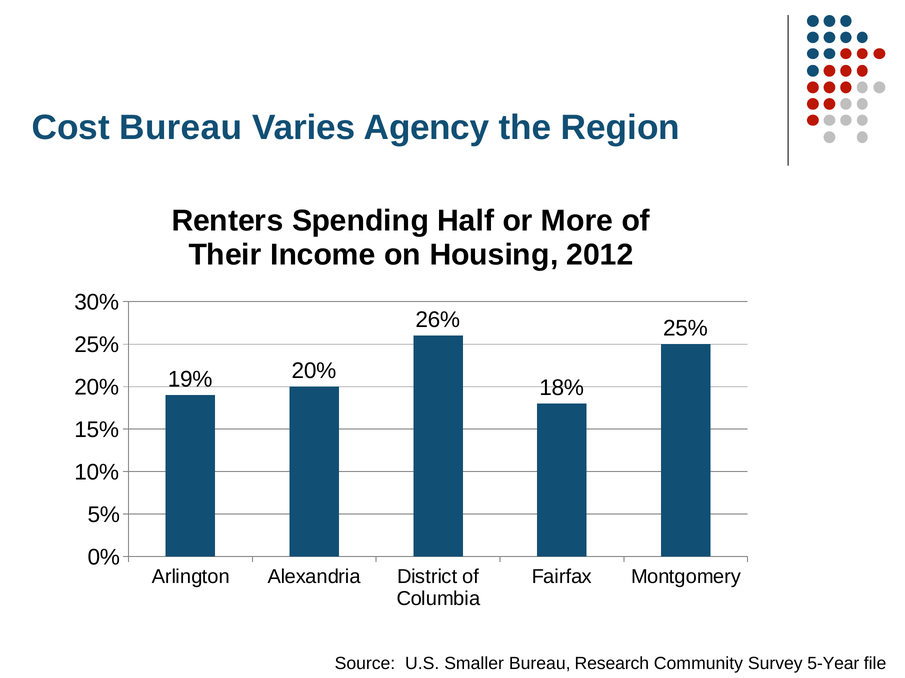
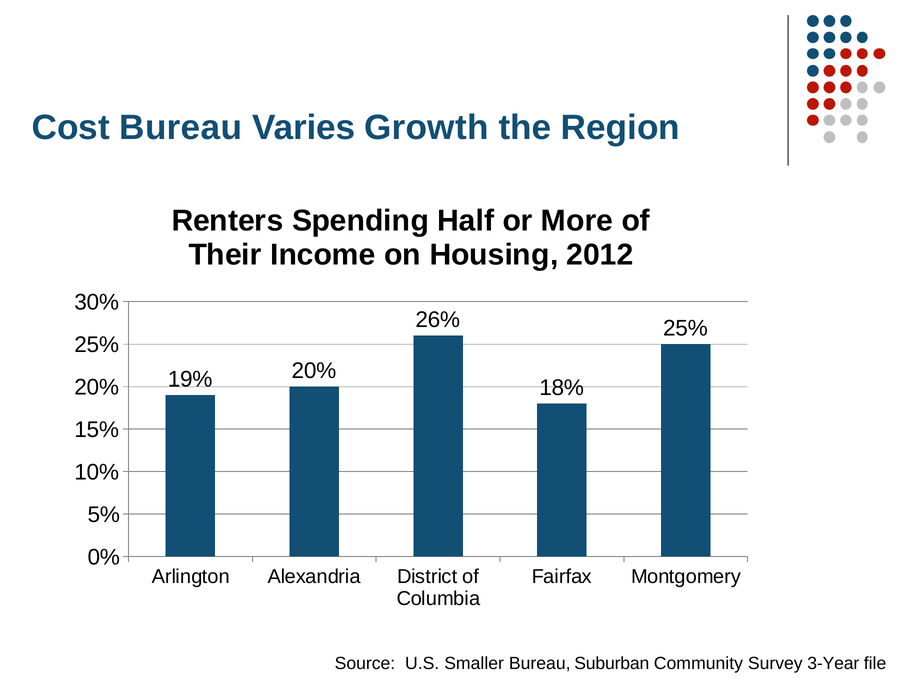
Agency: Agency -> Growth
Research: Research -> Suburban
5-Year: 5-Year -> 3-Year
